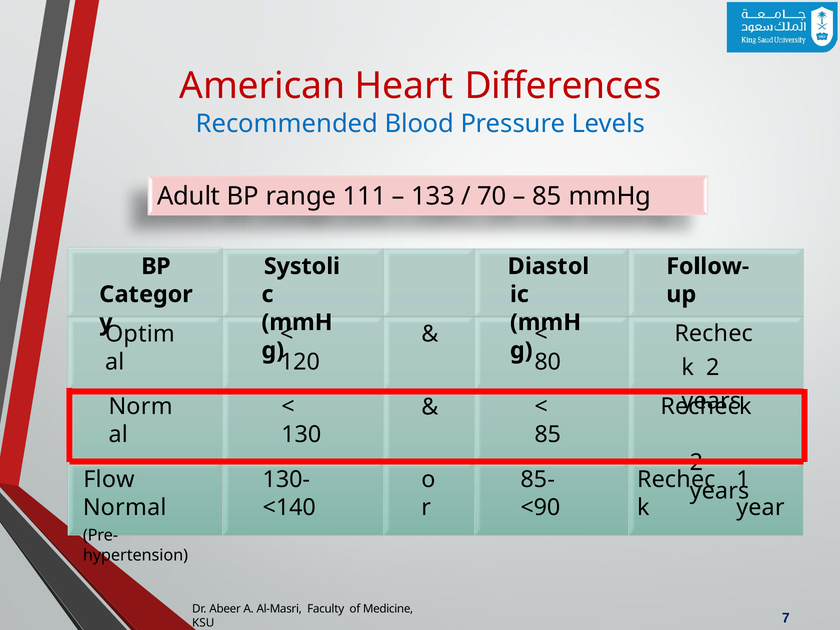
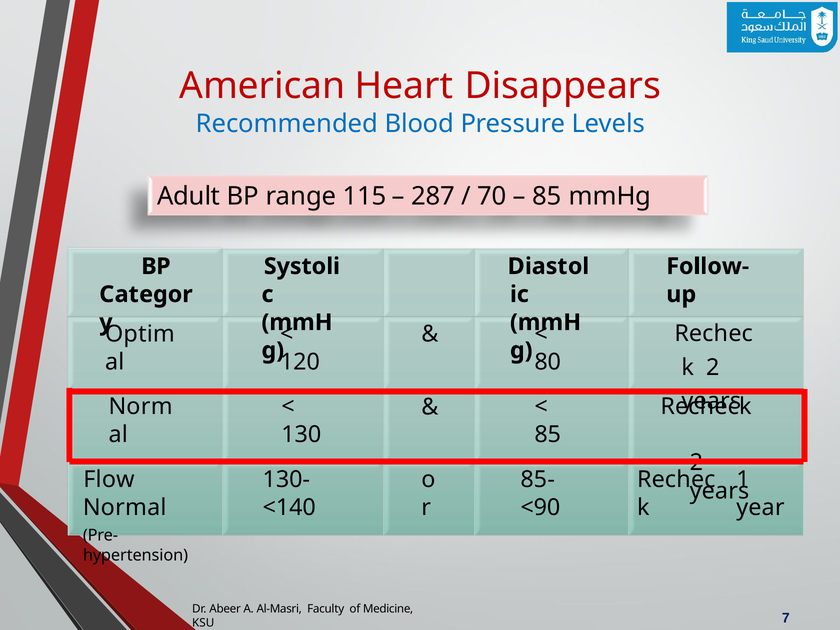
Differences: Differences -> Disappears
111: 111 -> 115
133: 133 -> 287
